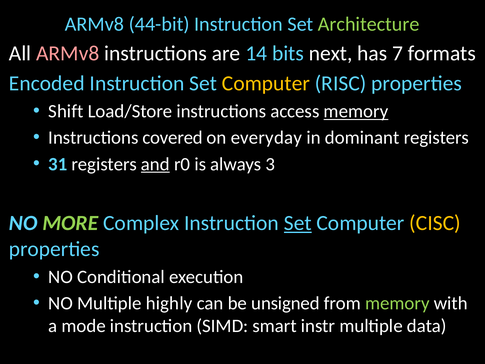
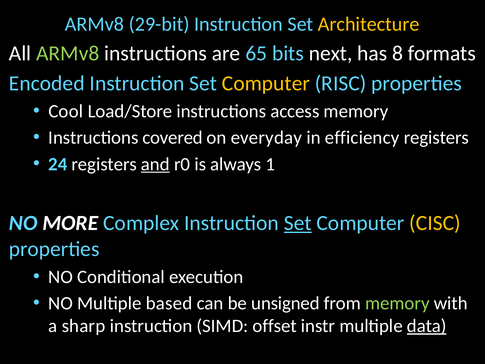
44-bit: 44-bit -> 29-bit
Architecture colour: light green -> yellow
ARMv8 at (68, 53) colour: pink -> light green
14: 14 -> 65
7: 7 -> 8
Shift: Shift -> Cool
memory at (356, 111) underline: present -> none
dominant: dominant -> efficiency
31: 31 -> 24
3: 3 -> 1
MORE colour: light green -> white
highly: highly -> based
mode: mode -> sharp
smart: smart -> offset
data underline: none -> present
